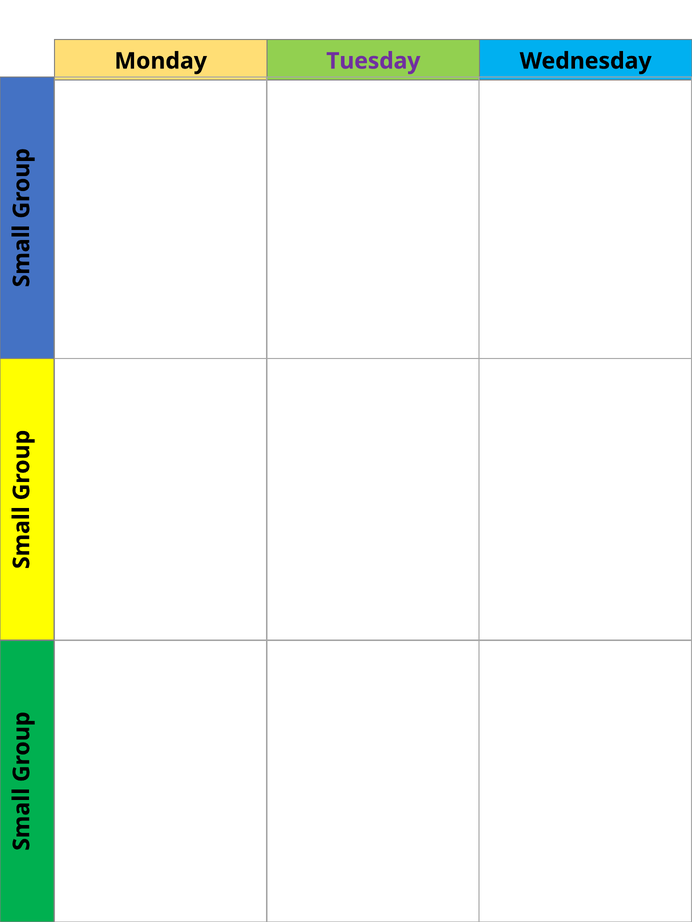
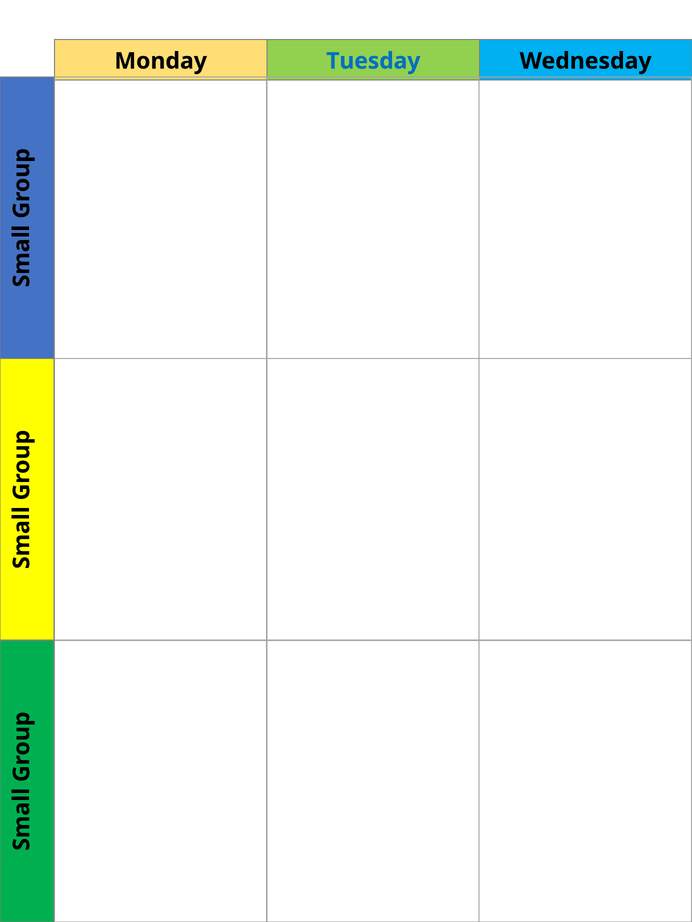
Tuesday colour: purple -> blue
